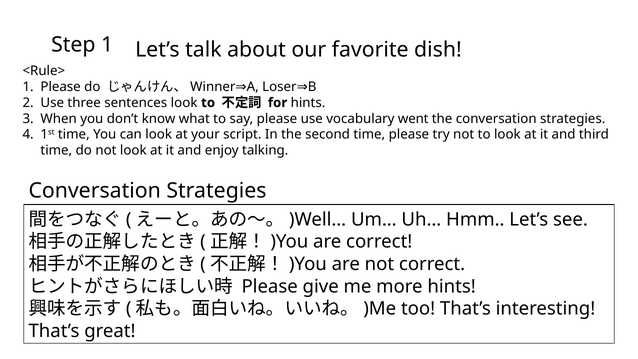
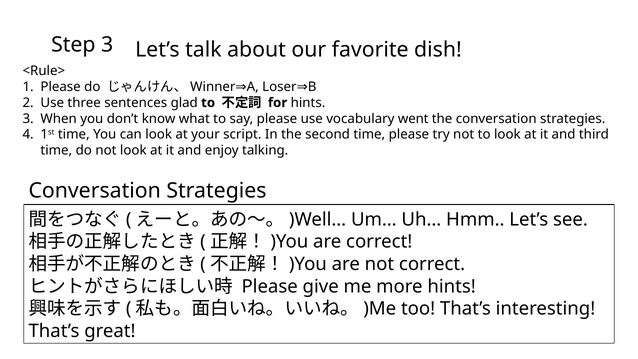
Step 1: 1 -> 3
sentences look: look -> glad
